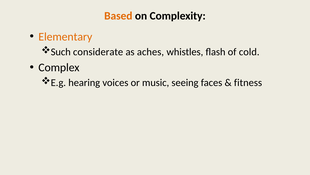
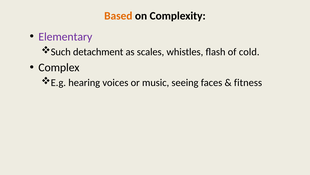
Elementary colour: orange -> purple
considerate: considerate -> detachment
aches: aches -> scales
